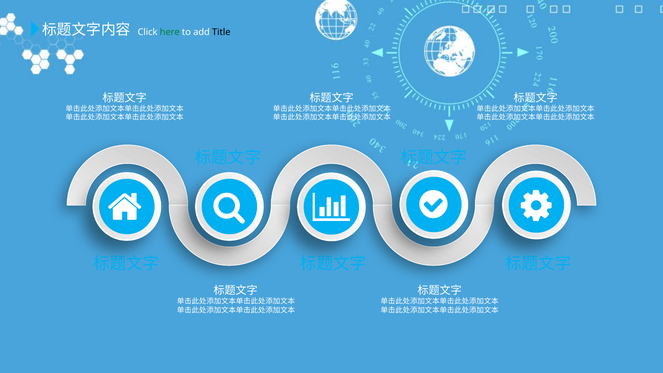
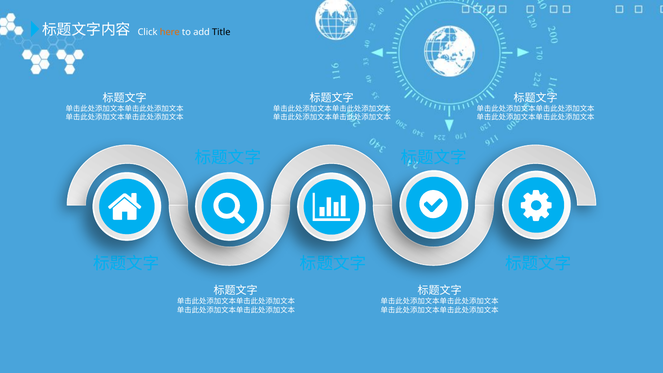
here colour: green -> orange
